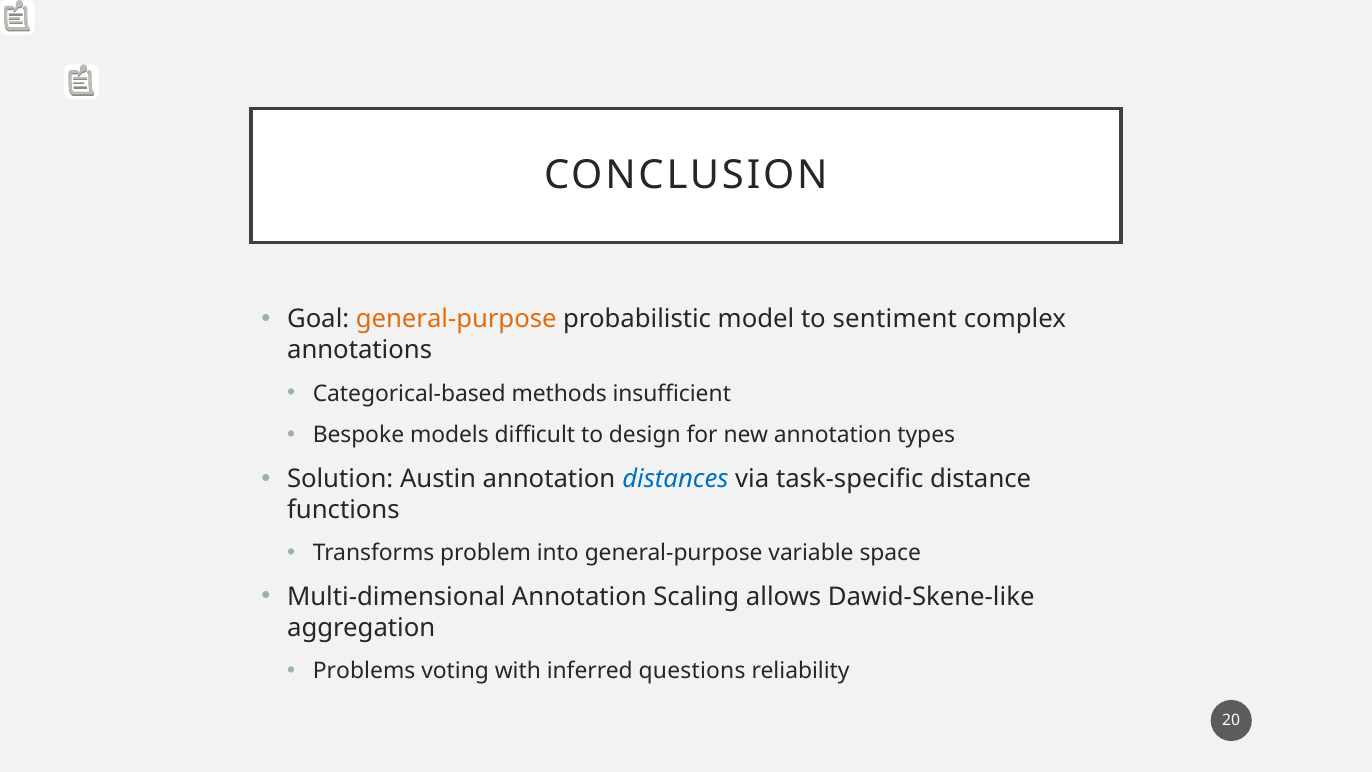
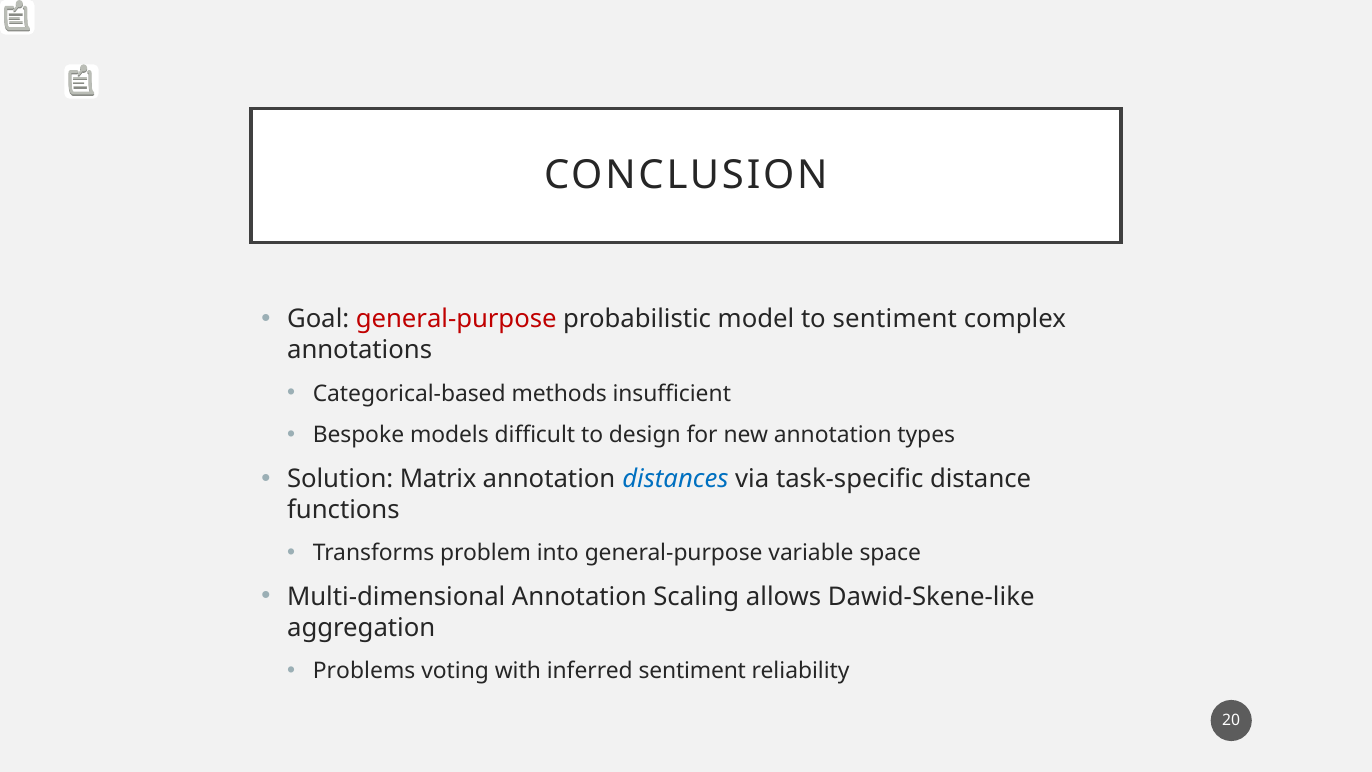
general-purpose at (456, 319) colour: orange -> red
Austin: Austin -> Matrix
inferred questions: questions -> sentiment
